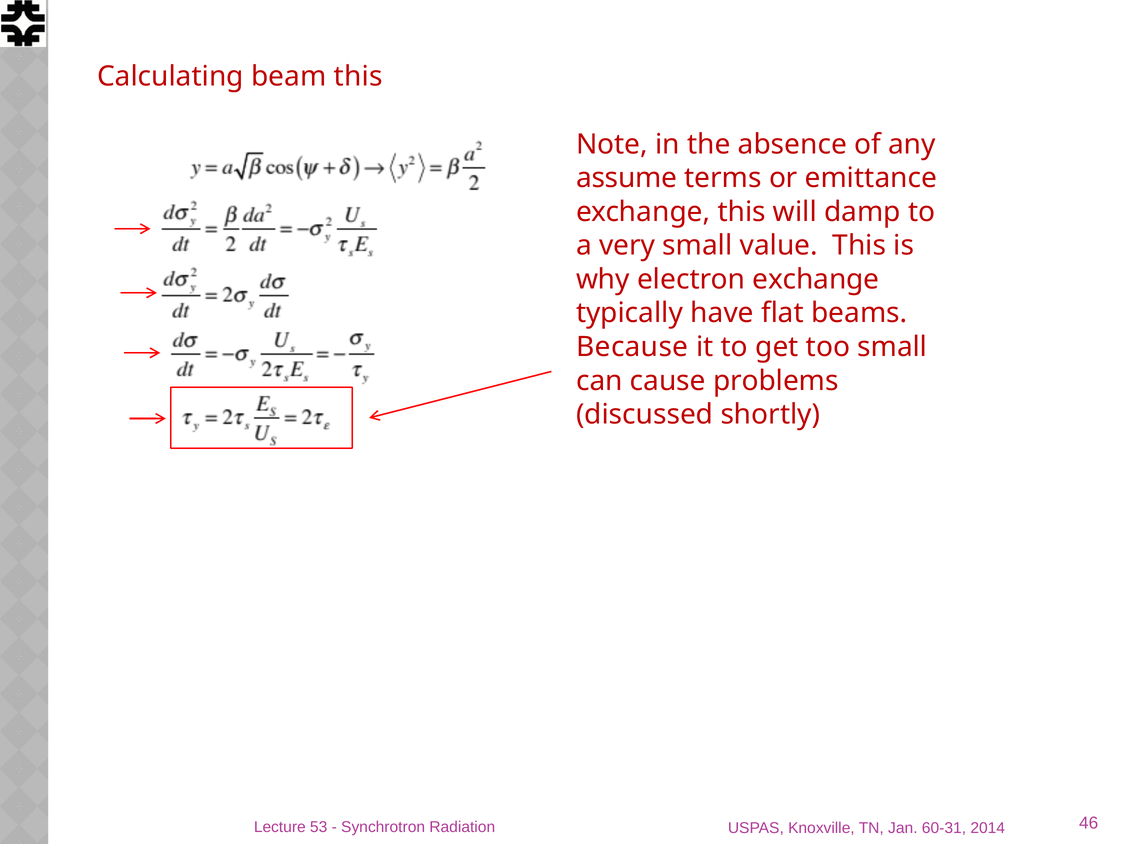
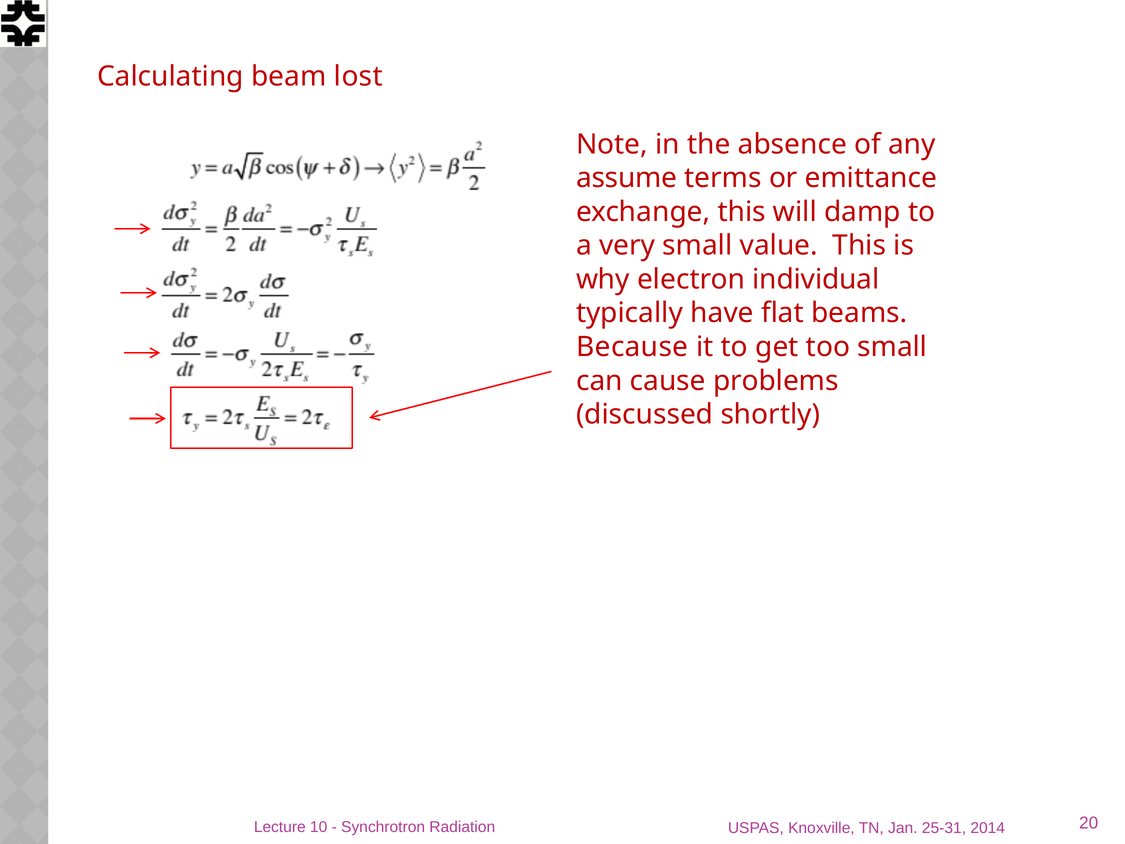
beam this: this -> lost
electron exchange: exchange -> individual
53: 53 -> 10
46: 46 -> 20
60-31: 60-31 -> 25-31
